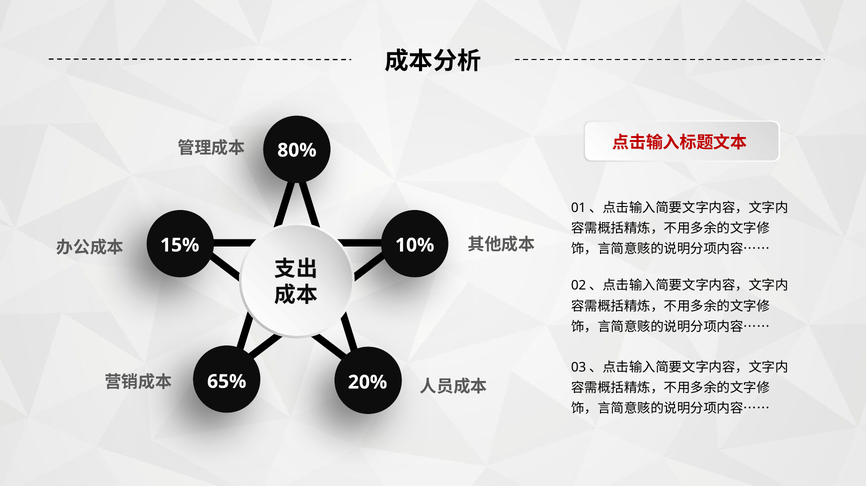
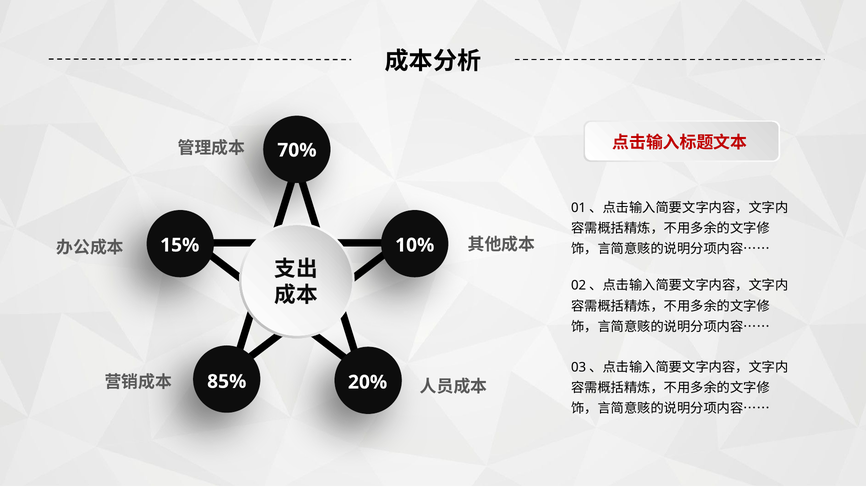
80%: 80% -> 70%
65%: 65% -> 85%
